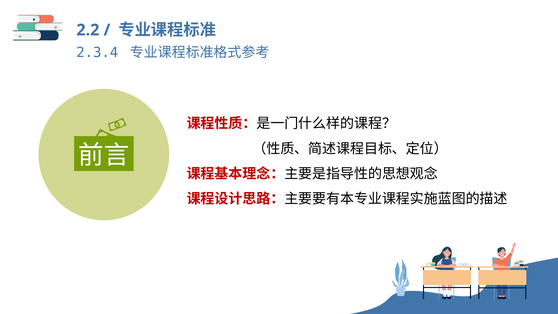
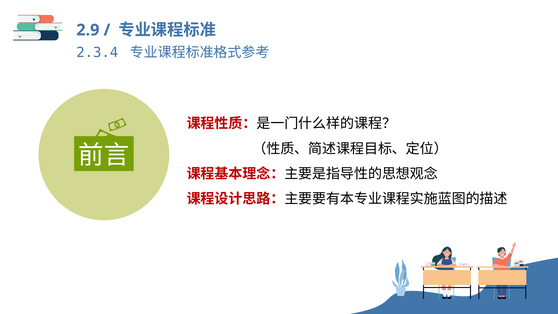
2.2: 2.2 -> 2.9
